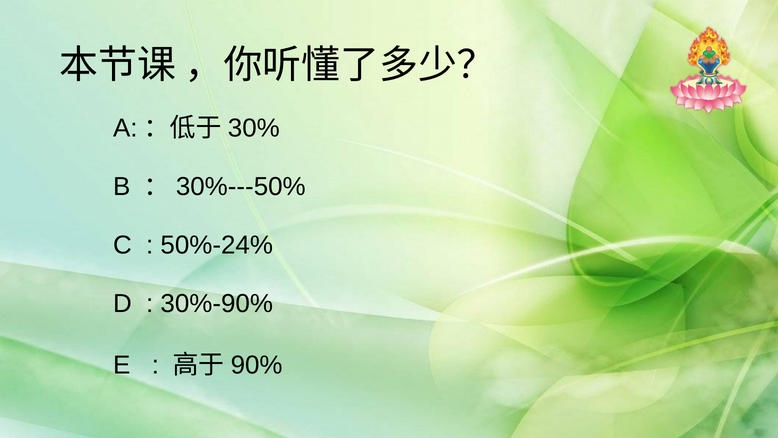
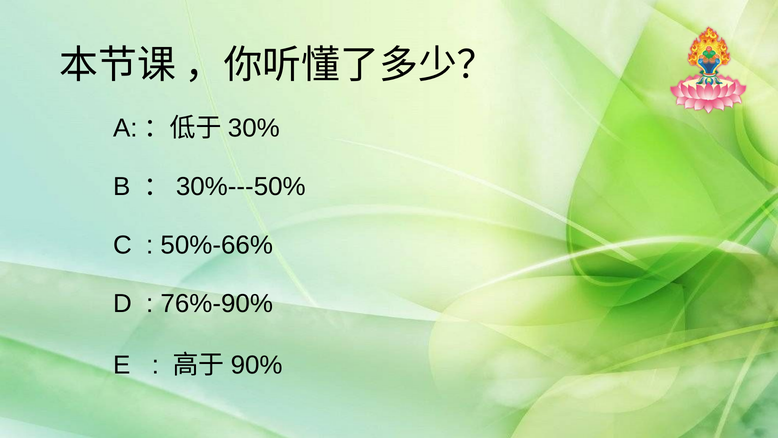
50%-24%: 50%-24% -> 50%-66%
30%-90%: 30%-90% -> 76%-90%
